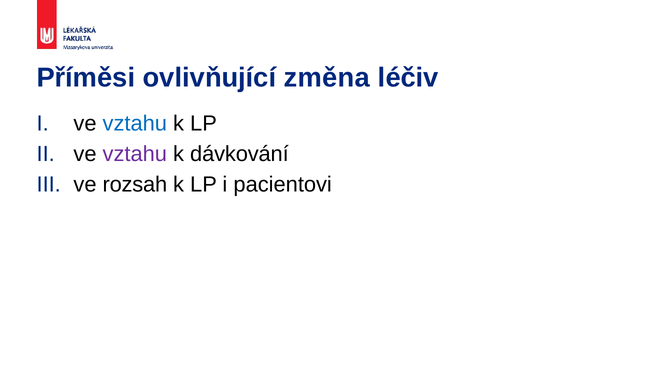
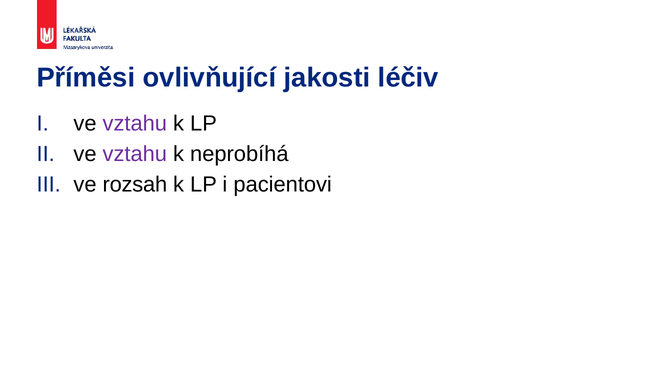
změna: změna -> jakosti
vztahu at (135, 123) colour: blue -> purple
dávkování: dávkování -> neprobíhá
